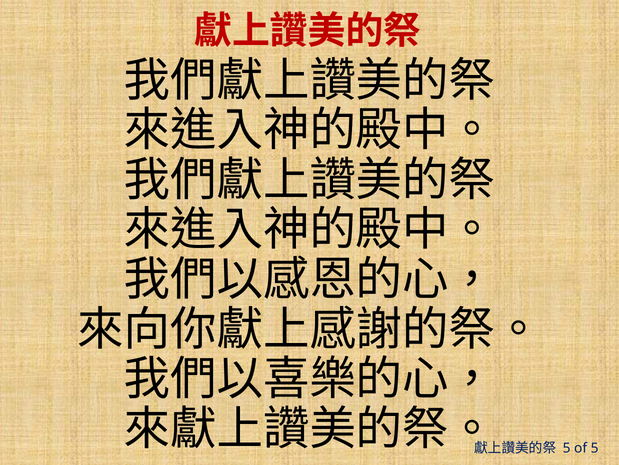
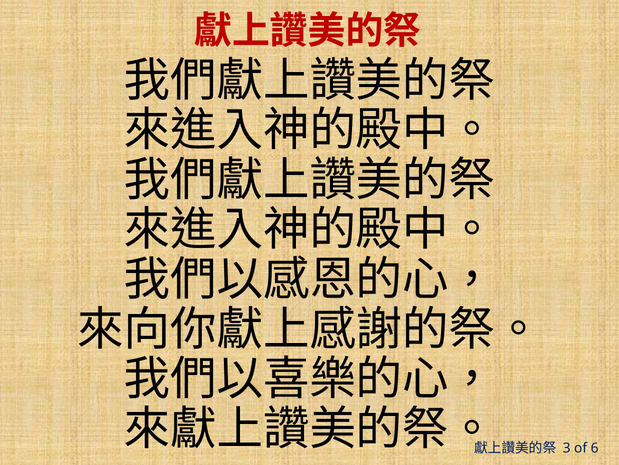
5 at (567, 448): 5 -> 3
of 5: 5 -> 6
